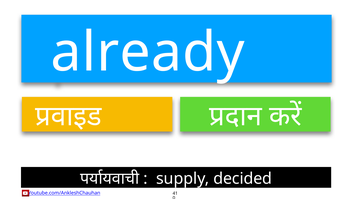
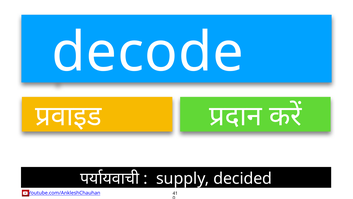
already: already -> decode
